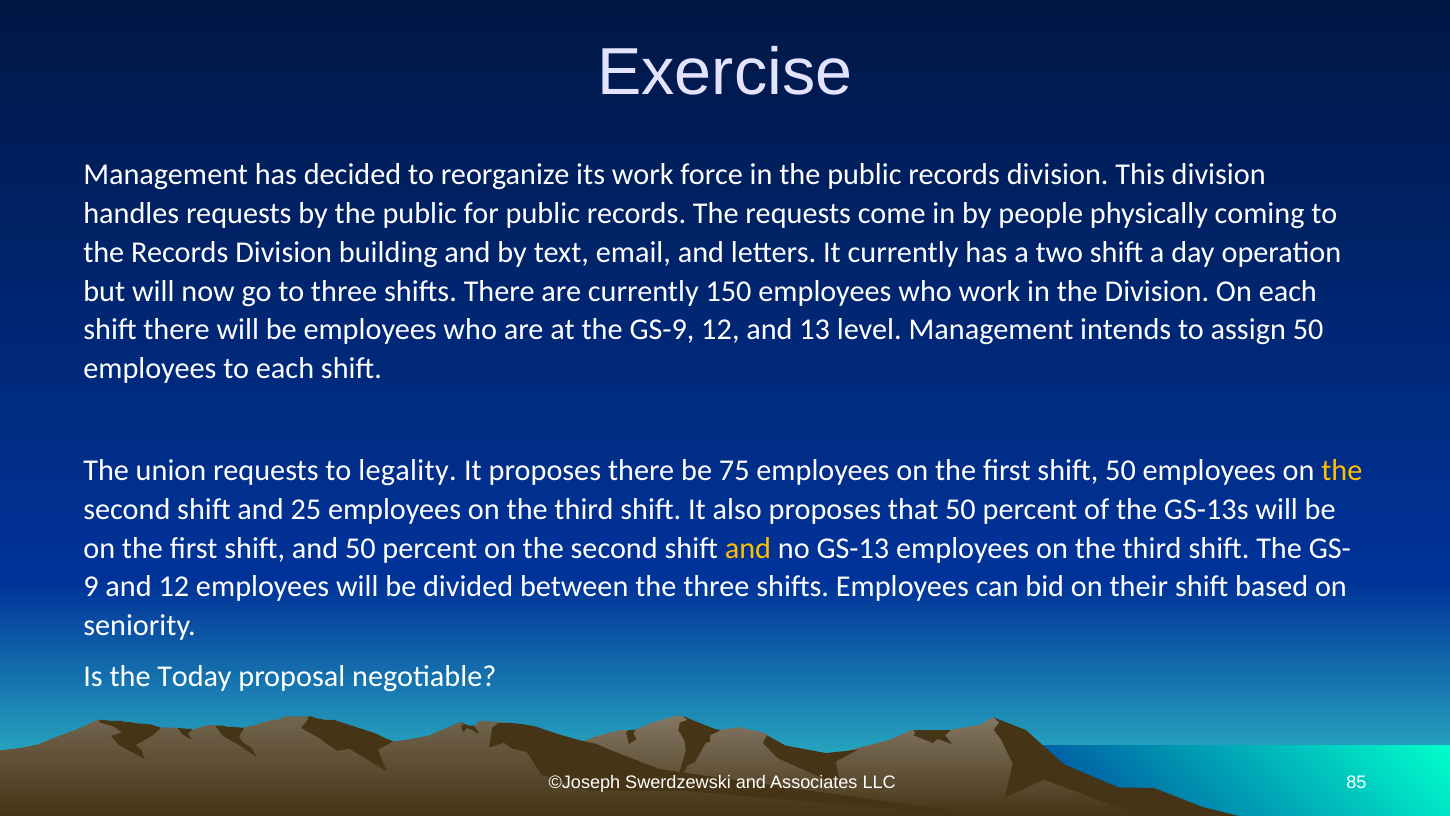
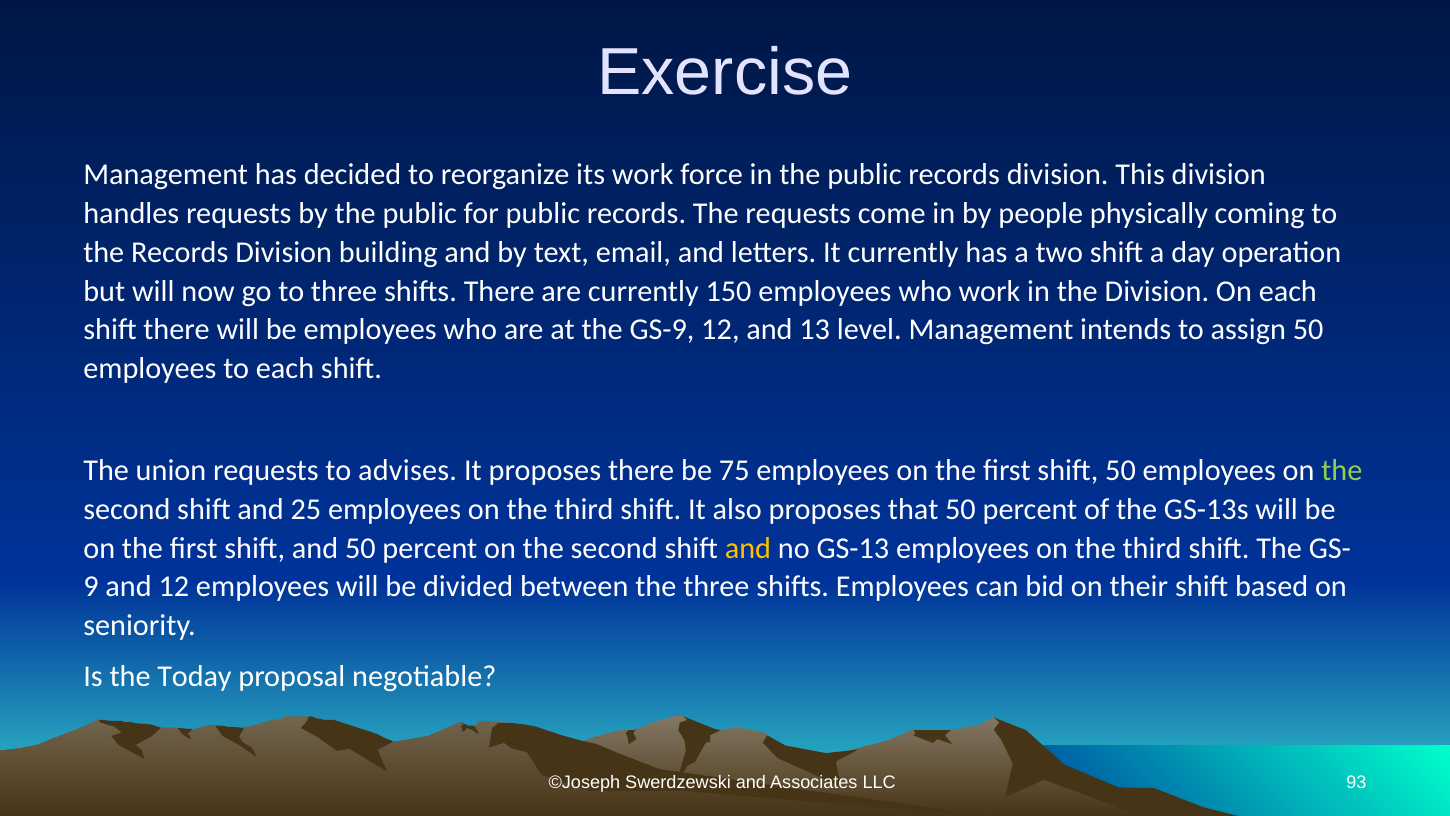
legality: legality -> advises
the at (1342, 470) colour: yellow -> light green
85: 85 -> 93
